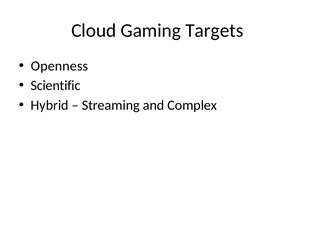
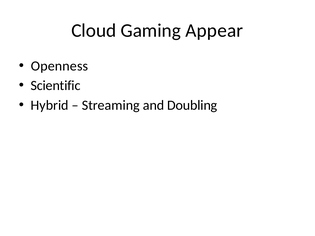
Targets: Targets -> Appear
Complex: Complex -> Doubling
